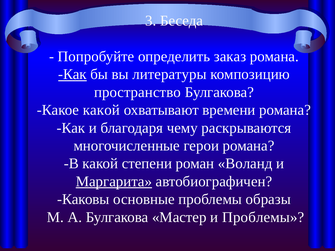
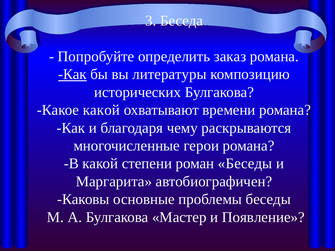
пространство: пространство -> исторических
роман Воланд: Воланд -> Беседы
Маргарита underline: present -> none
проблемы образы: образы -> беседы
и Проблемы: Проблемы -> Появление
